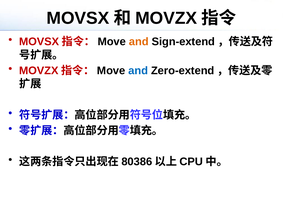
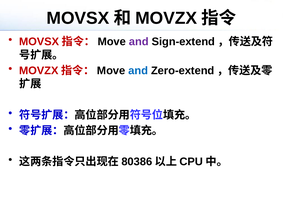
and at (139, 42) colour: orange -> purple
